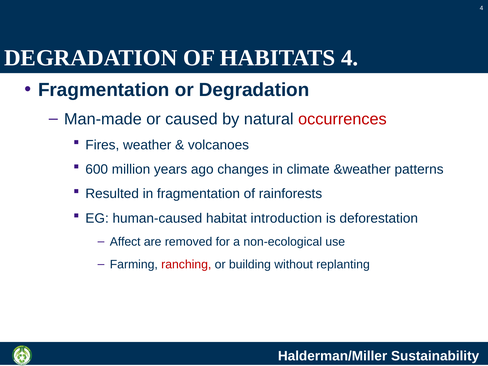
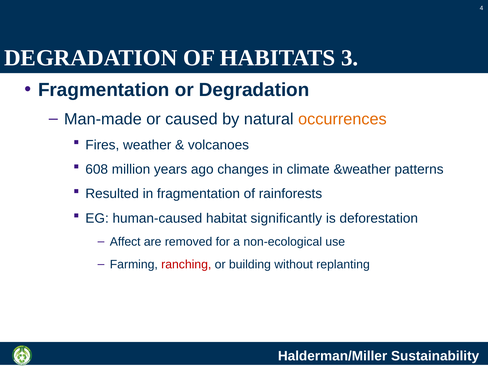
HABITATS 4: 4 -> 3
occurrences colour: red -> orange
600: 600 -> 608
introduction: introduction -> significantly
